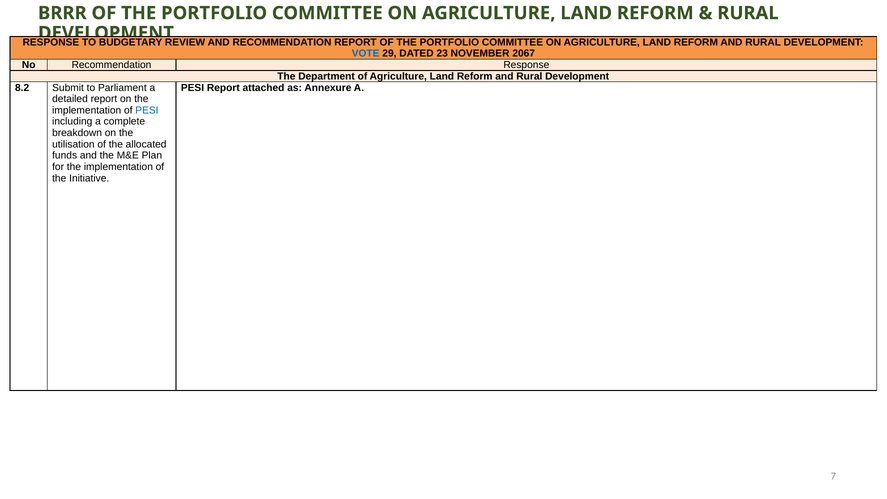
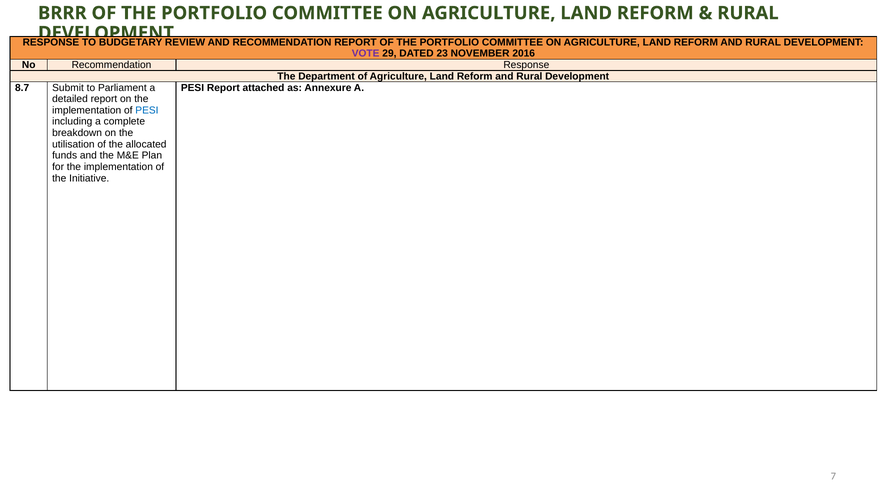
VOTE colour: blue -> purple
2067: 2067 -> 2016
8.2: 8.2 -> 8.7
